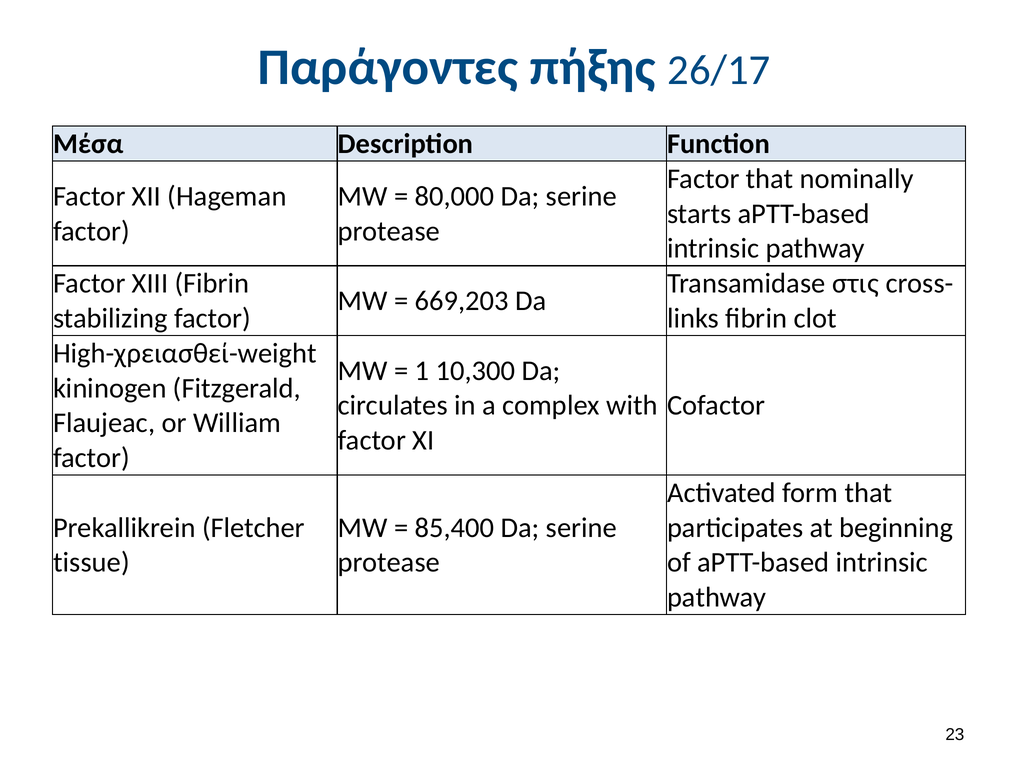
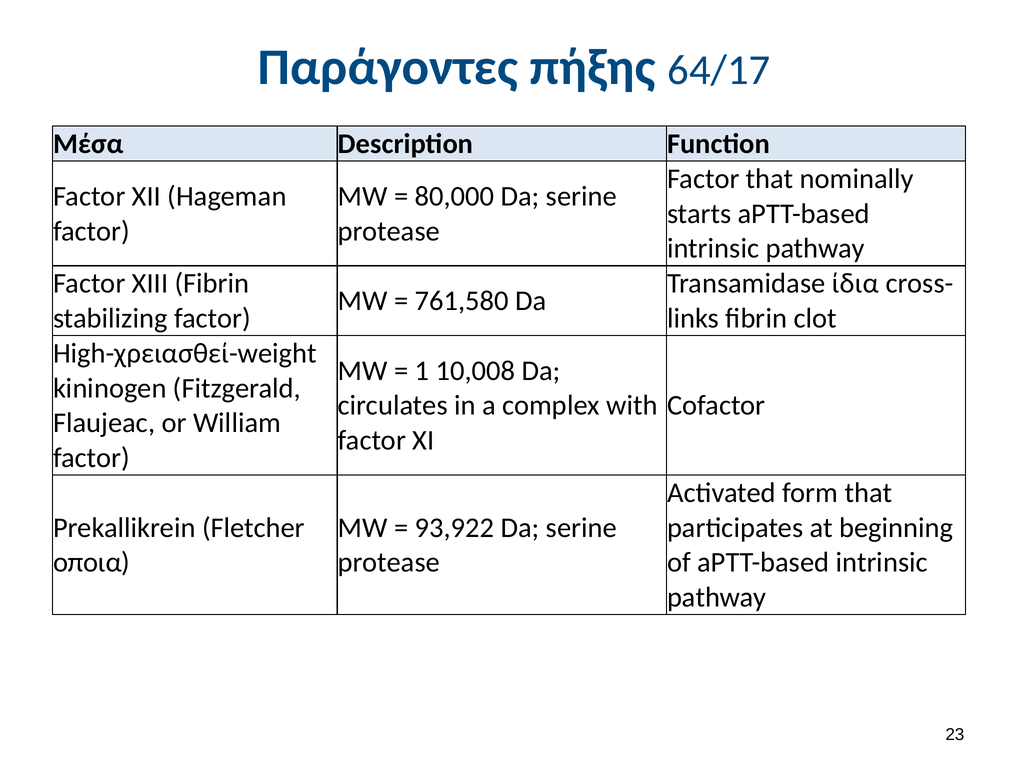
26/17: 26/17 -> 64/17
στις: στις -> ίδια
669,203: 669,203 -> 761,580
10,300: 10,300 -> 10,008
85,400: 85,400 -> 93,922
tissue: tissue -> οποια
